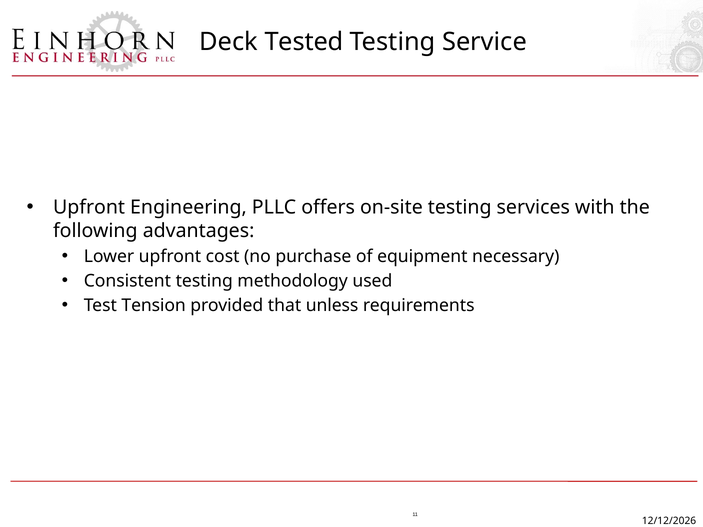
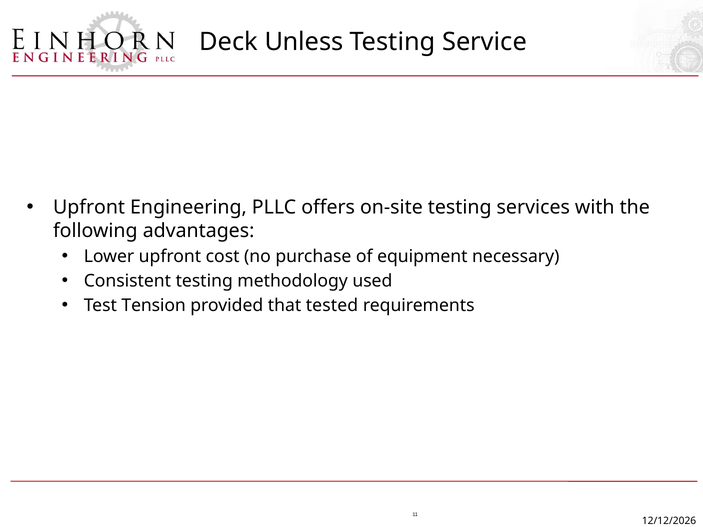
Tested: Tested -> Unless
unless: unless -> tested
